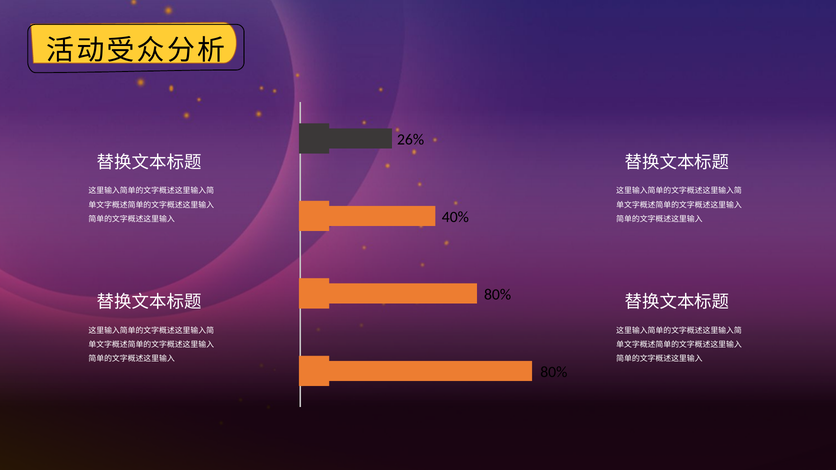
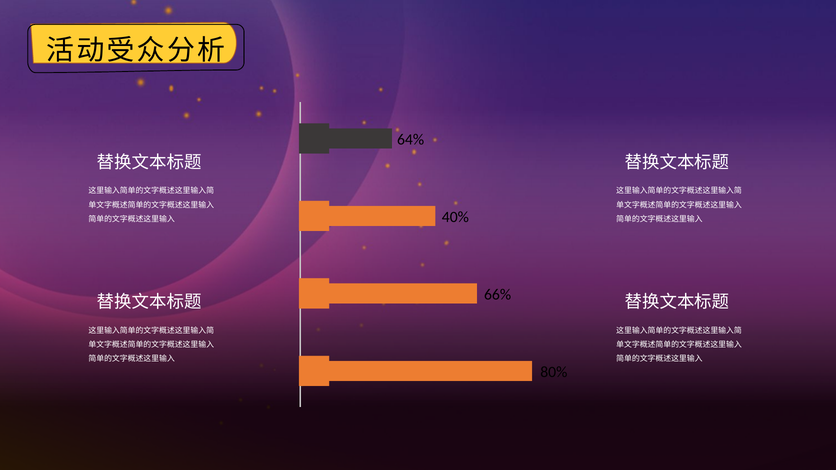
26%: 26% -> 64%
80% at (498, 295): 80% -> 66%
